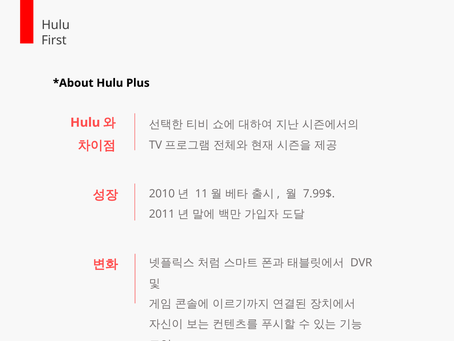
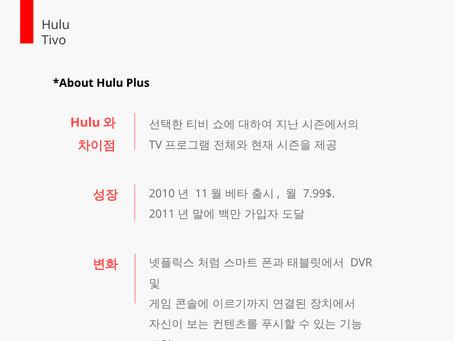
First: First -> Tivo
